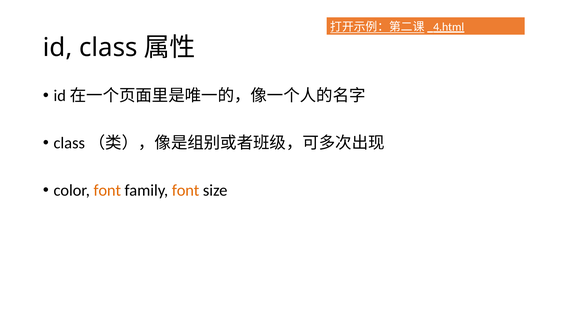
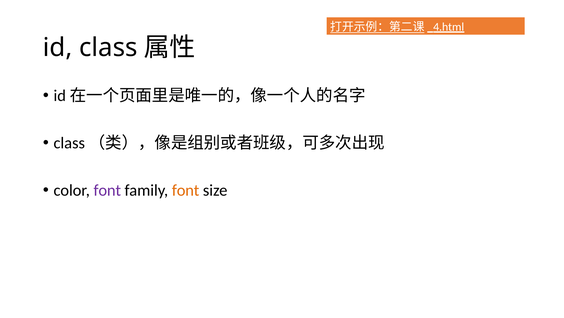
font at (107, 190) colour: orange -> purple
